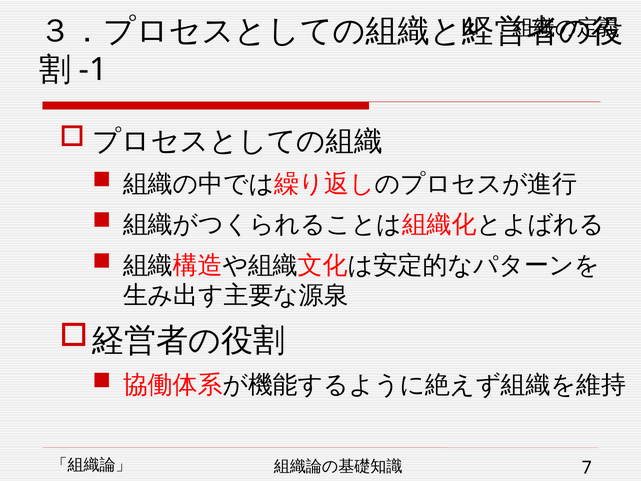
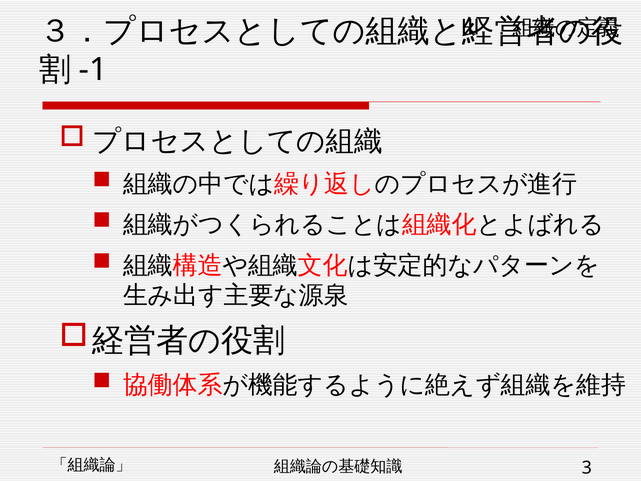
7: 7 -> 3
